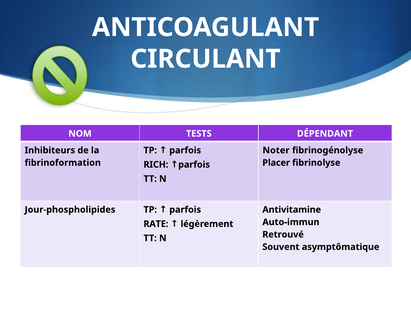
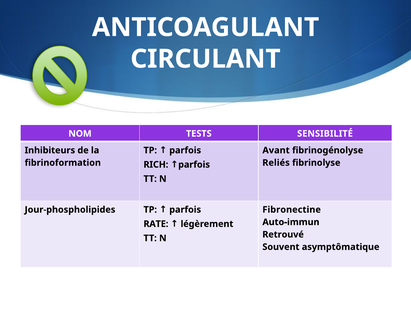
DÉPENDANT: DÉPENDANT -> SENSIBILITÉ
Noter: Noter -> Avant
Placer: Placer -> Reliés
Antivitamine: Antivitamine -> Fibronectine
